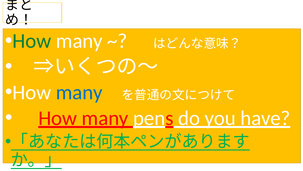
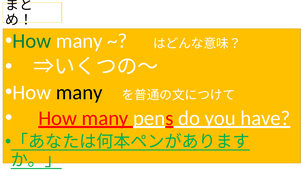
many at (79, 92) colour: blue -> black
